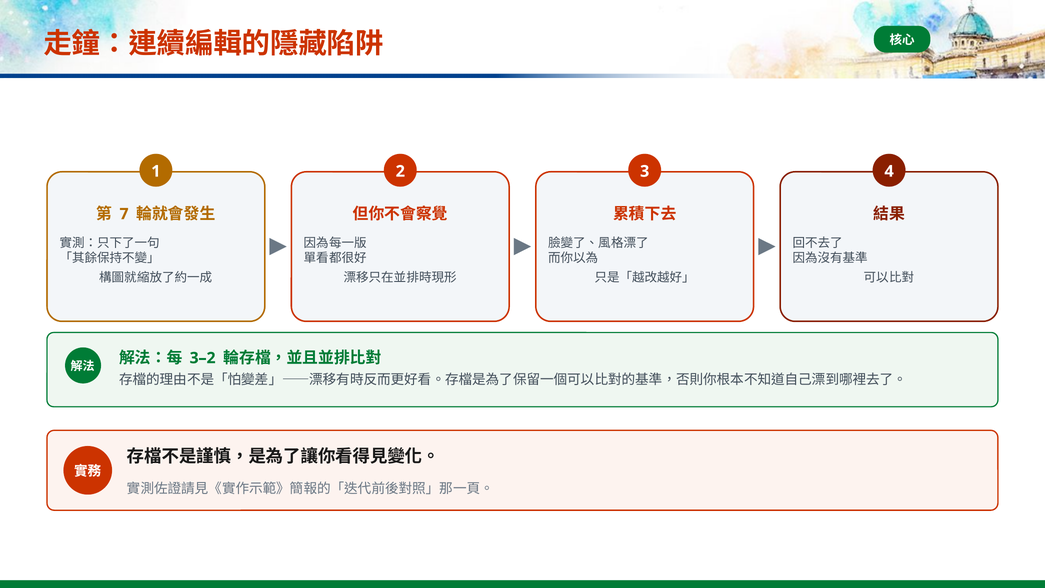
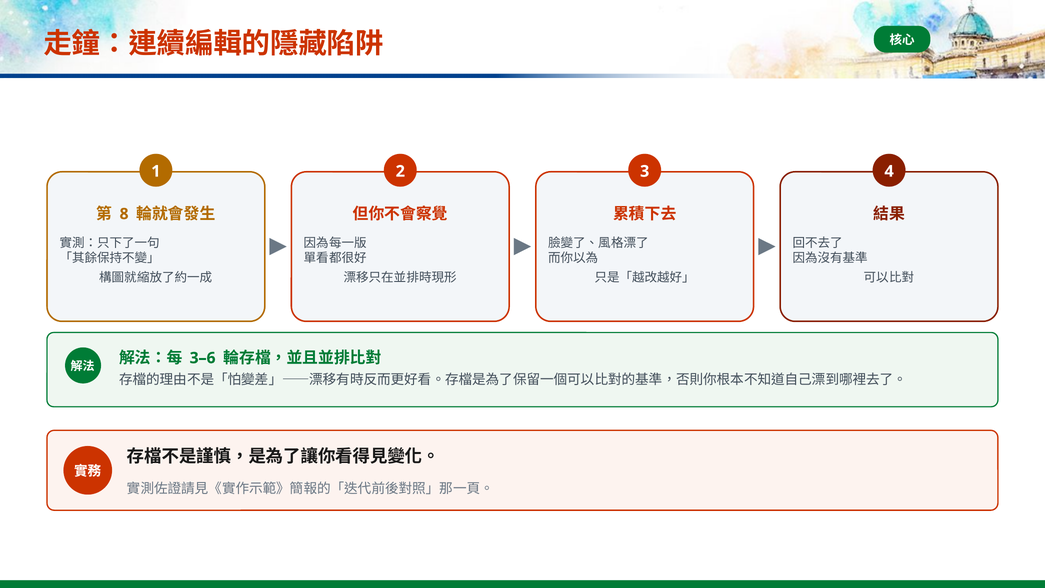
7: 7 -> 8
3–2: 3–2 -> 3–6
